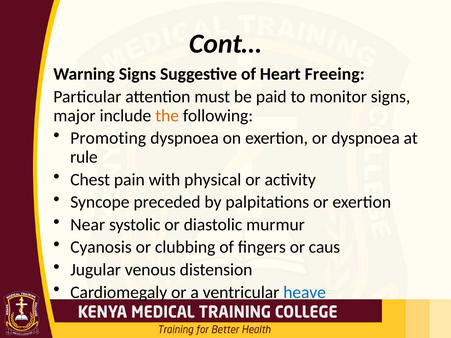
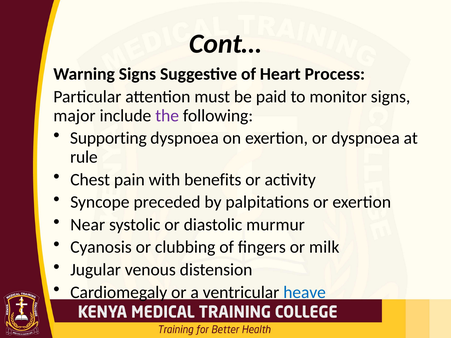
Freeing: Freeing -> Process
the colour: orange -> purple
Promoting: Promoting -> Supporting
physical: physical -> benefits
caus: caus -> milk
